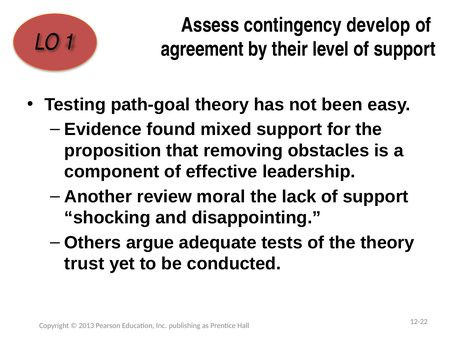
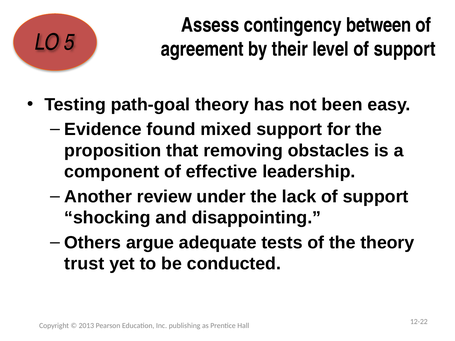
develop: develop -> between
1: 1 -> 5
moral: moral -> under
